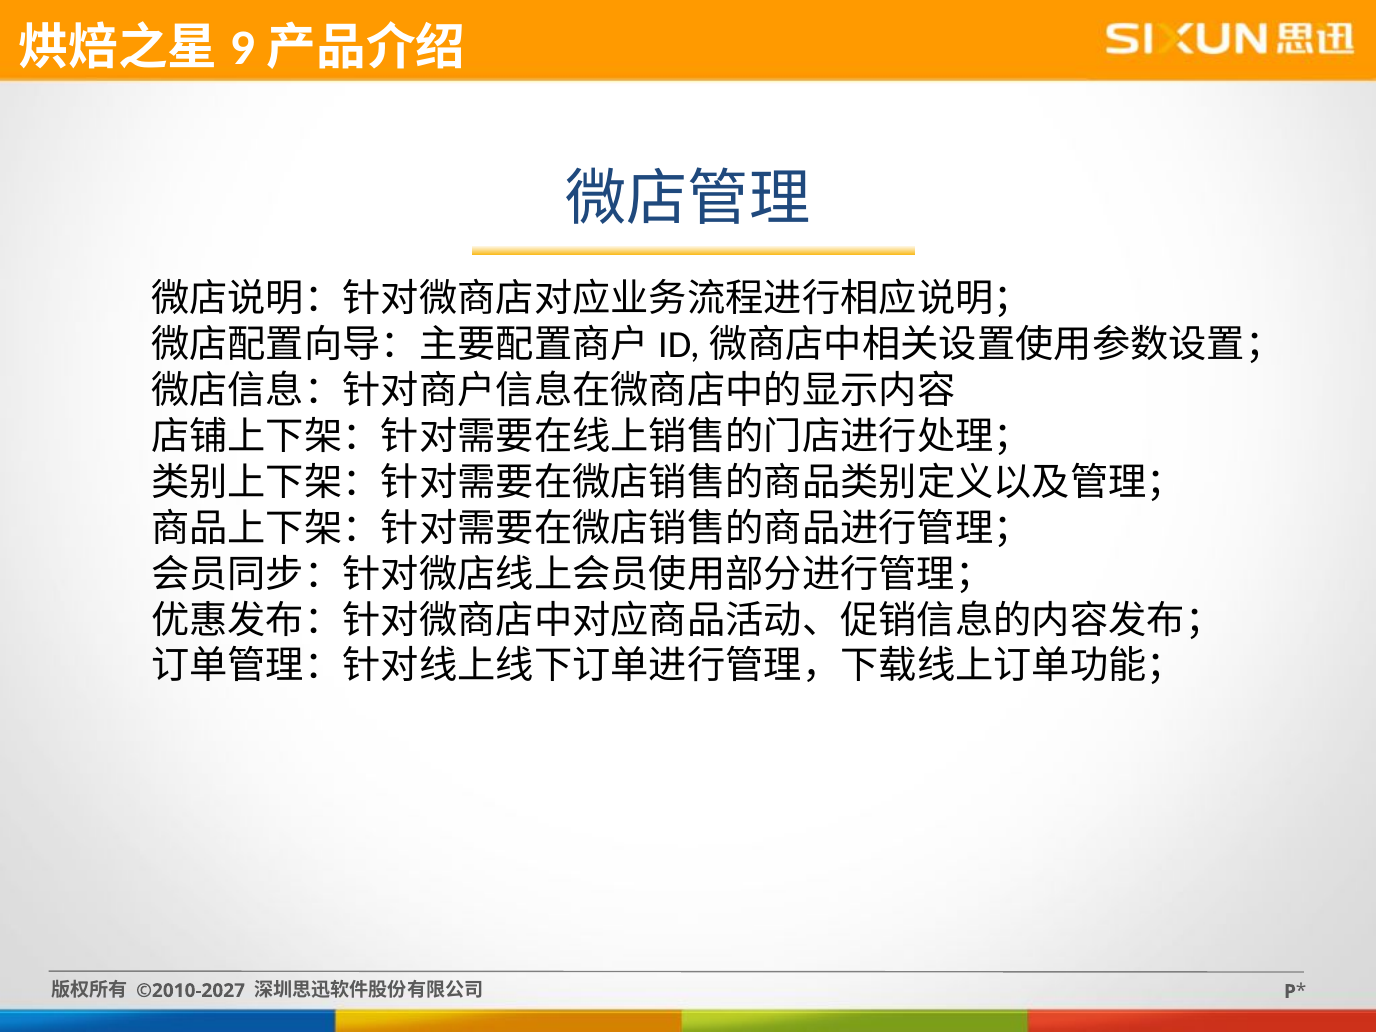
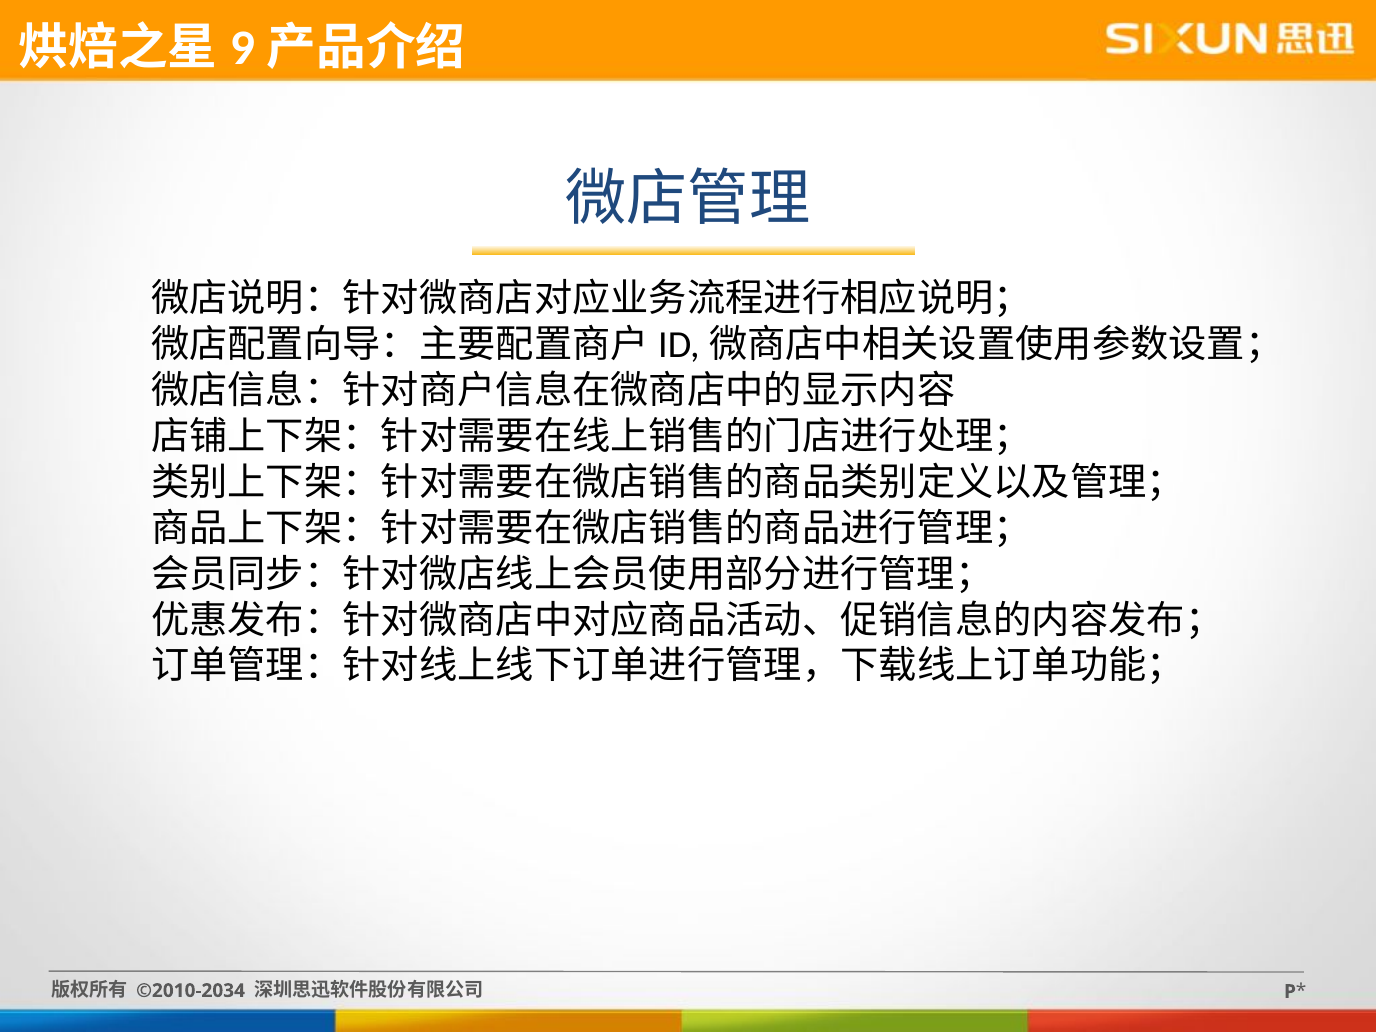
©2010-2027: ©2010-2027 -> ©2010-2034
